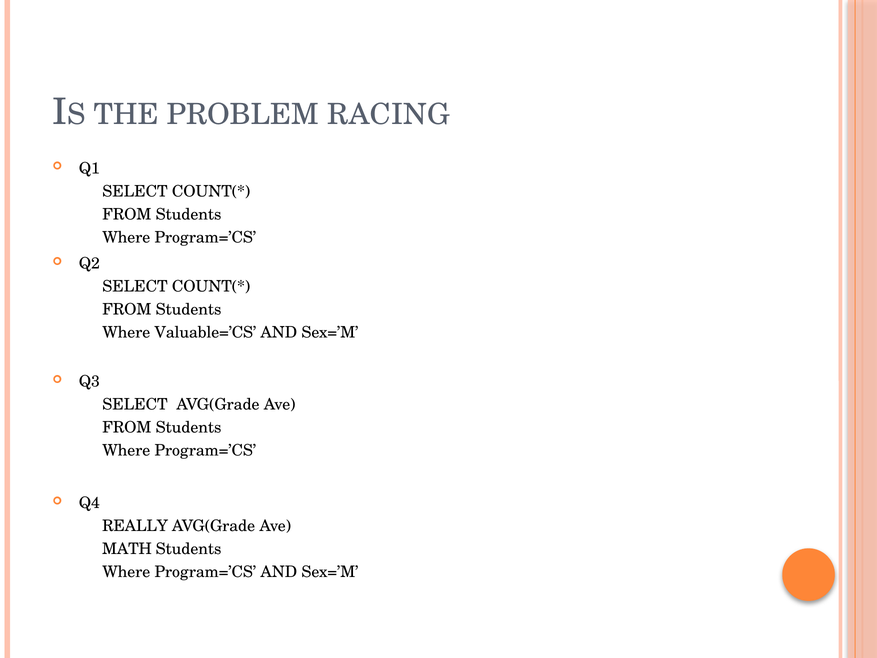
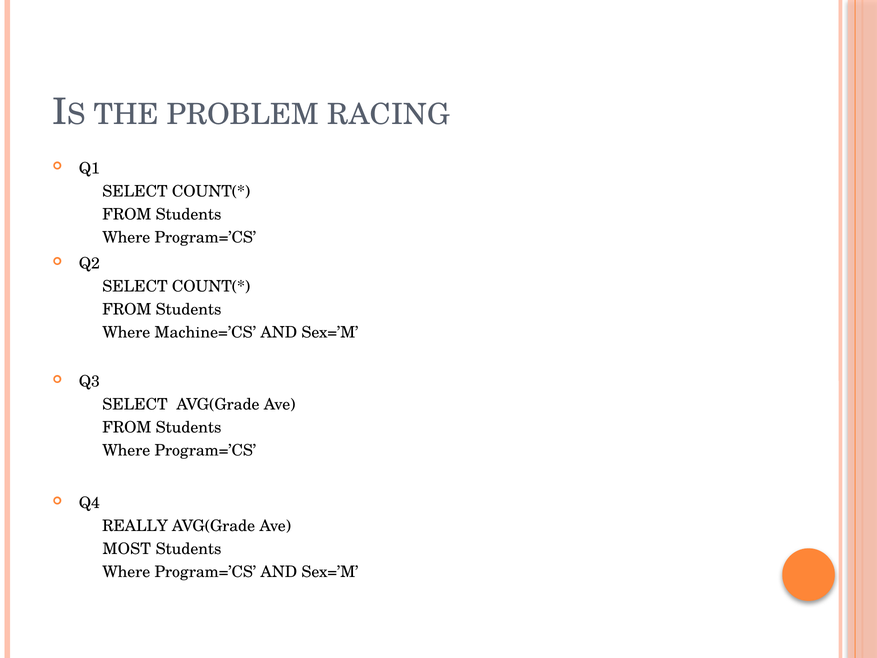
Valuable=’CS: Valuable=’CS -> Machine=’CS
MATH: MATH -> MOST
